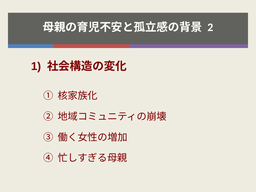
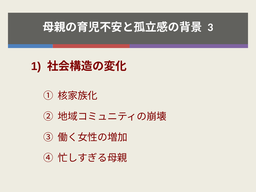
2: 2 -> 3
